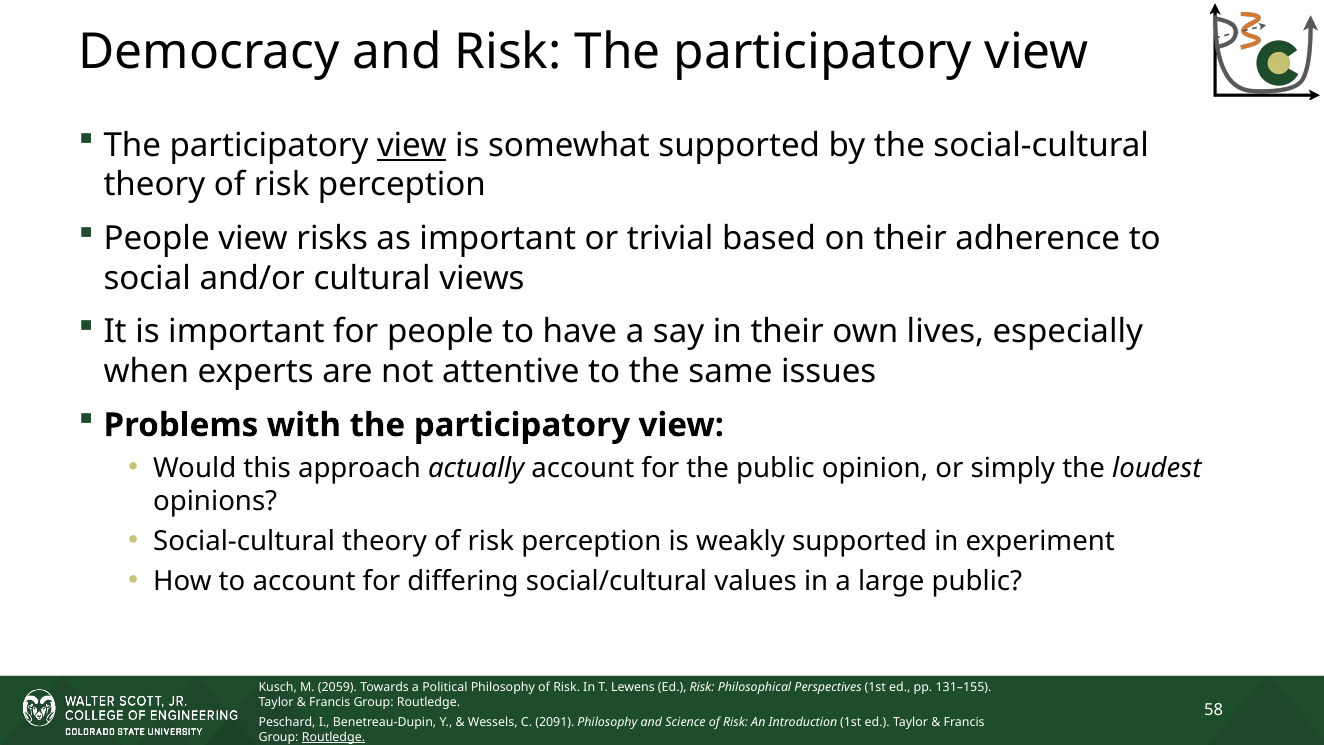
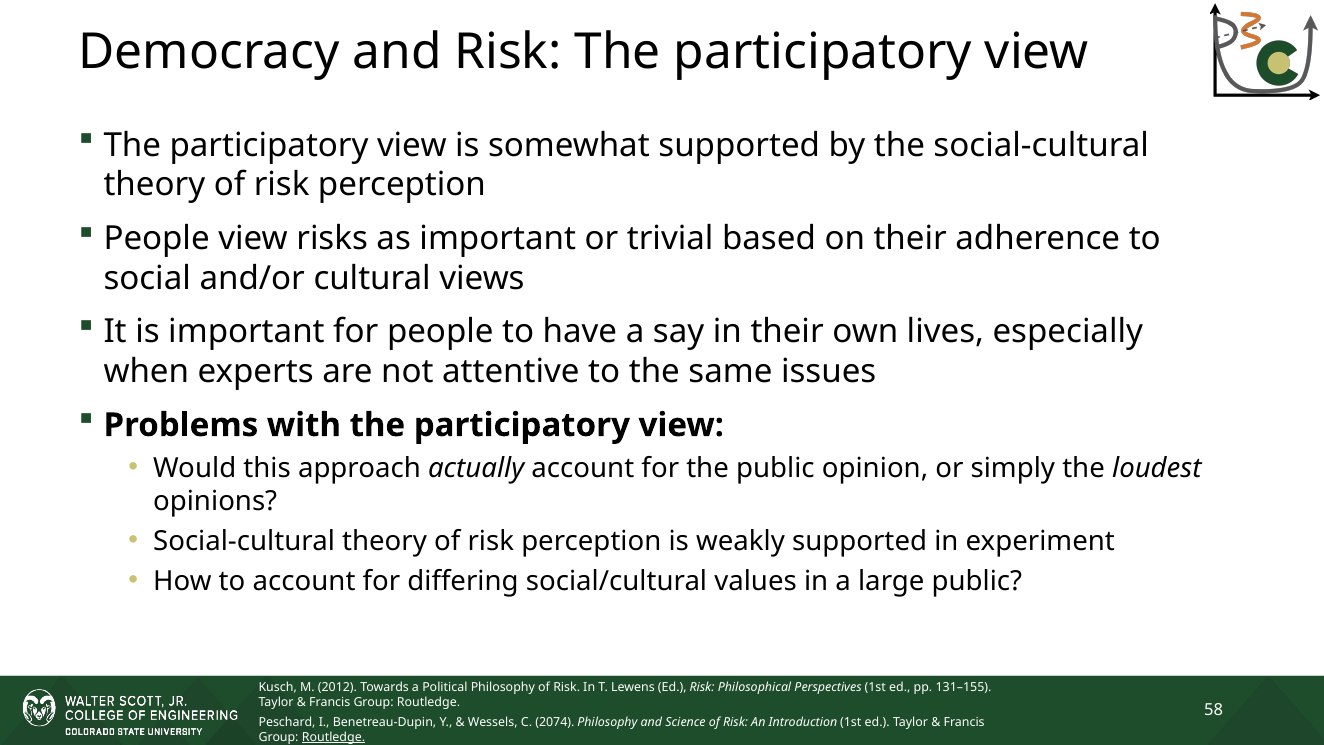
view at (412, 145) underline: present -> none
2059: 2059 -> 2012
2091: 2091 -> 2074
